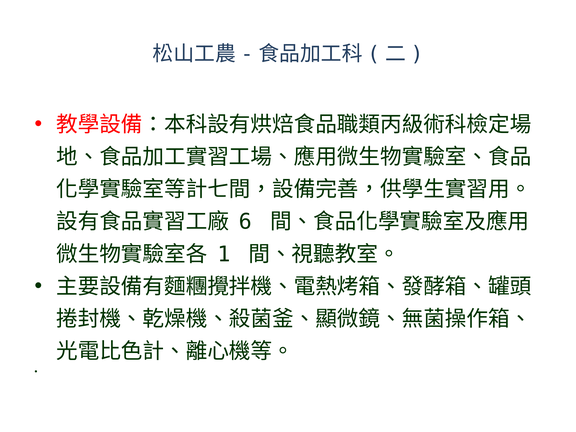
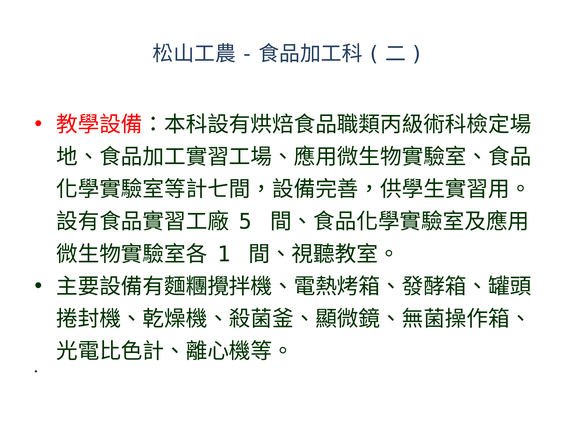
6: 6 -> 5
